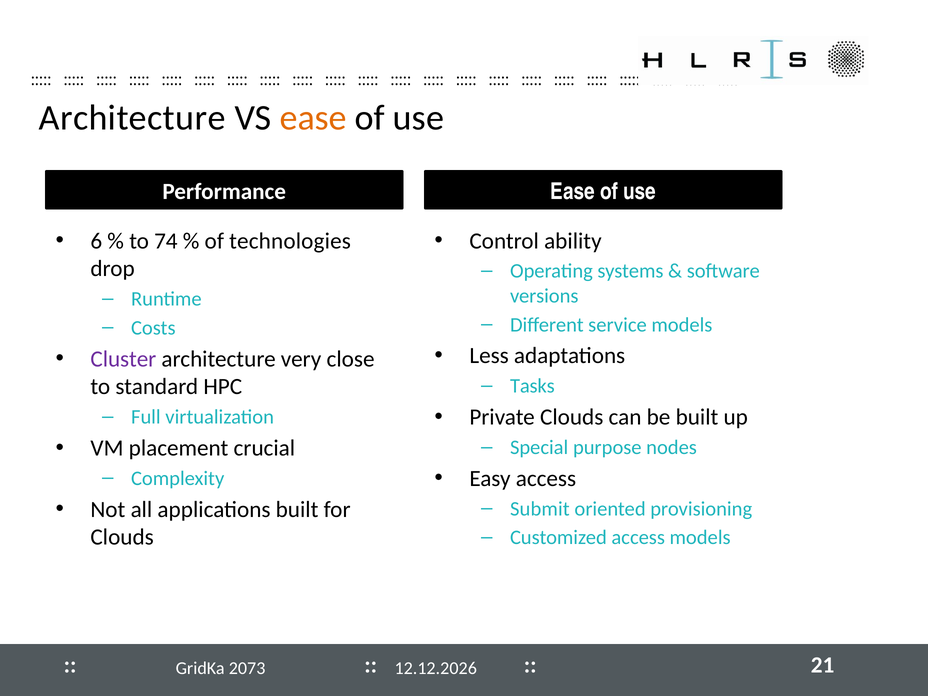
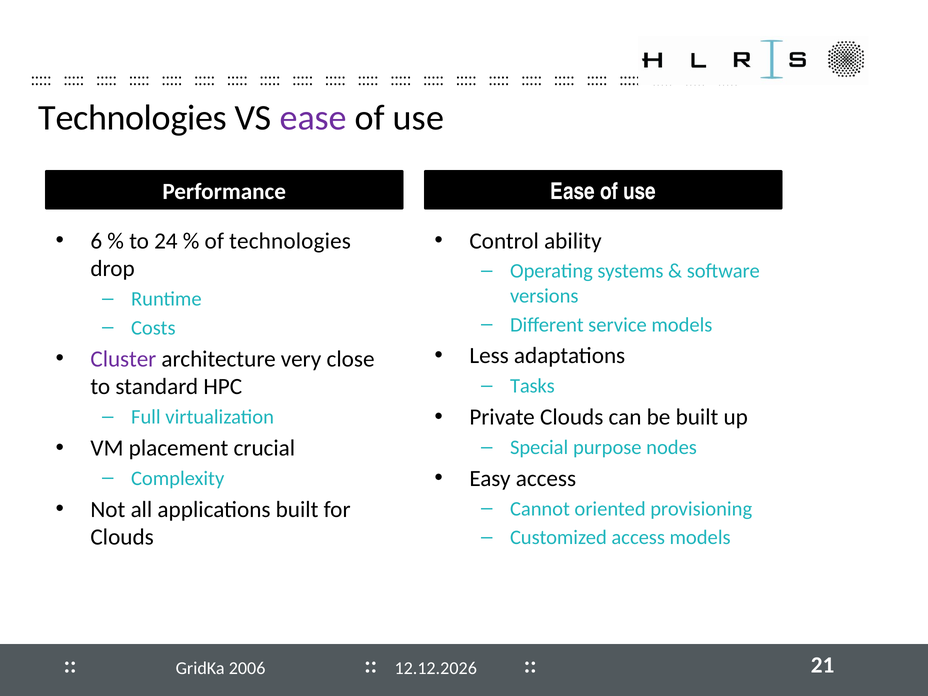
Architecture at (132, 118): Architecture -> Technologies
ease at (313, 118) colour: orange -> purple
74: 74 -> 24
Submit: Submit -> Cannot
2073: 2073 -> 2006
